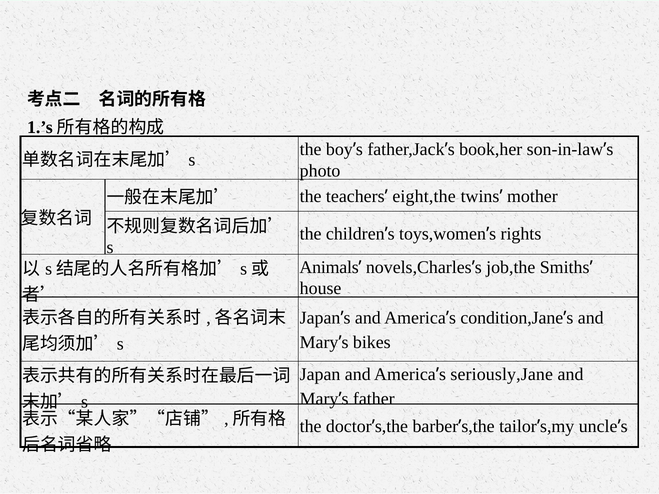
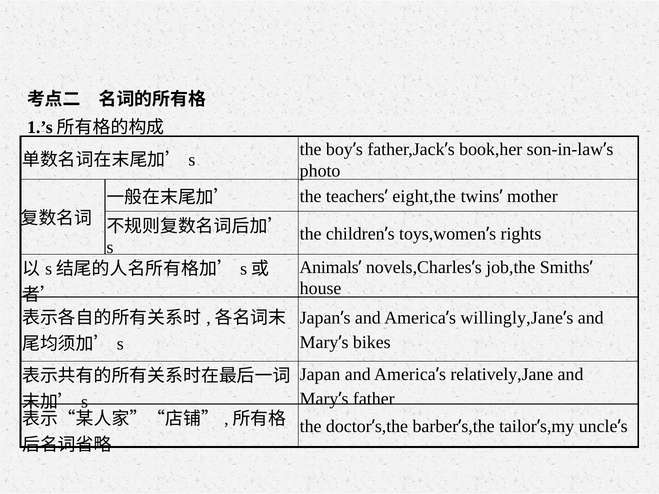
condition,Jane: condition,Jane -> willingly,Jane
seriously,Jane: seriously,Jane -> relatively,Jane
